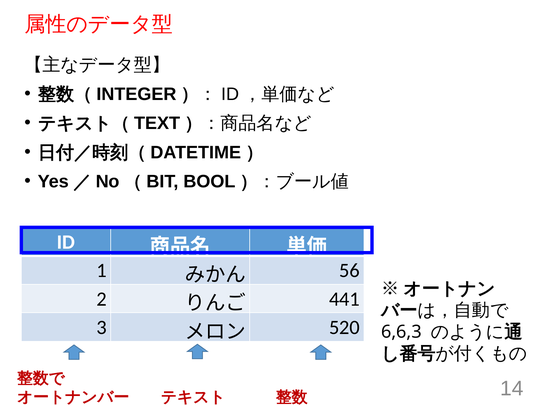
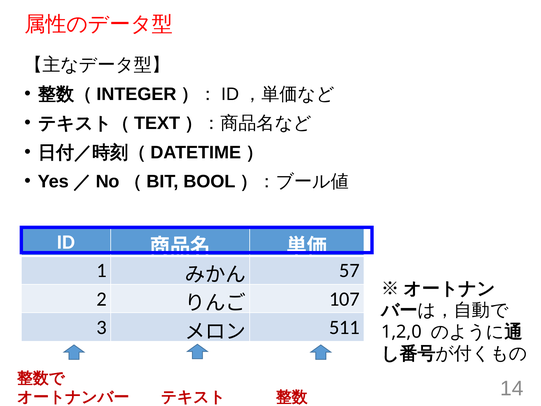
56: 56 -> 57
441: 441 -> 107
520: 520 -> 511
6,6,3: 6,6,3 -> 1,2,0
